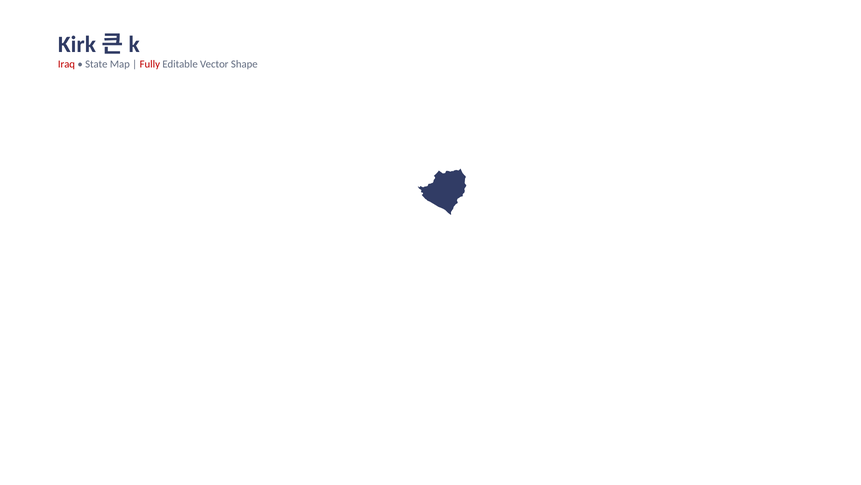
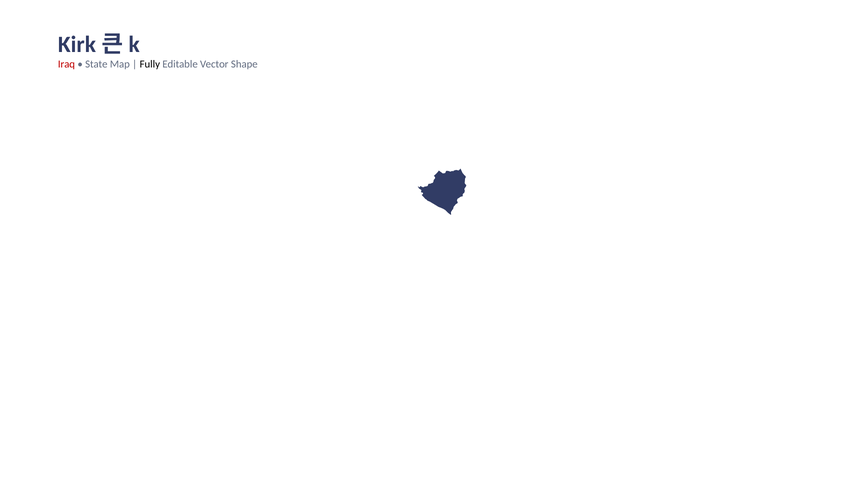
Fully colour: red -> black
